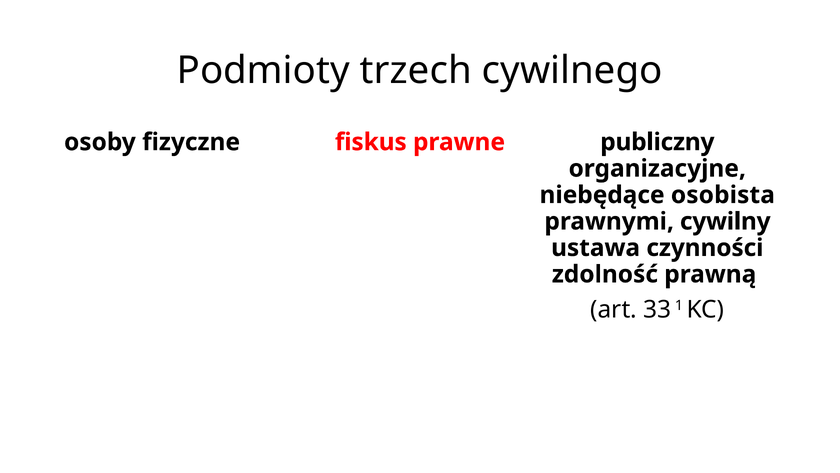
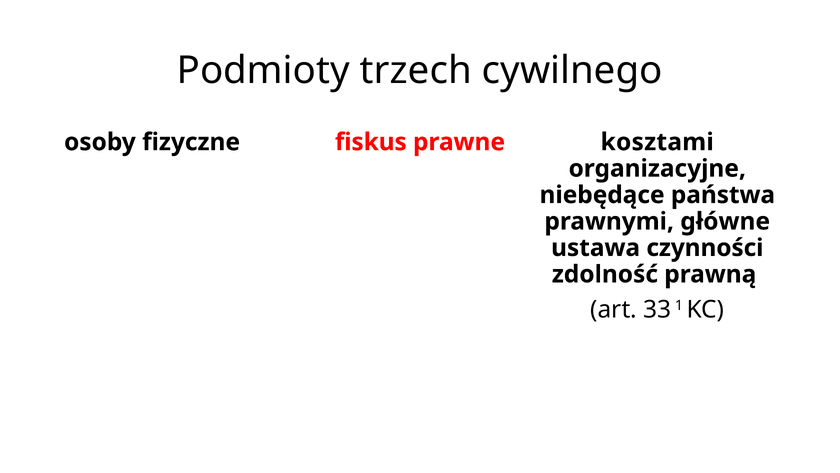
publiczny: publiczny -> kosztami
osobista: osobista -> państwa
cywilny: cywilny -> główne
